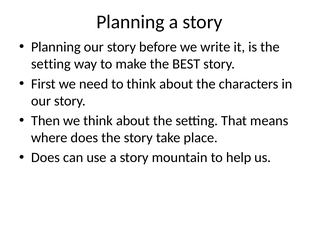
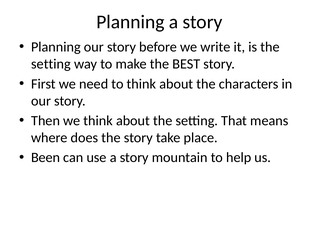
Does at (46, 158): Does -> Been
